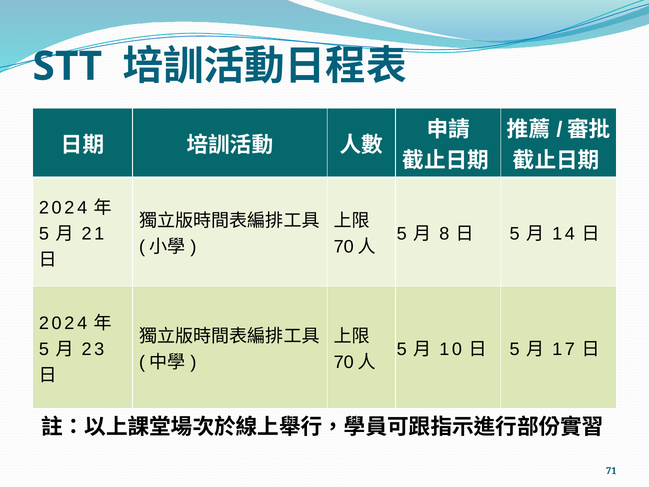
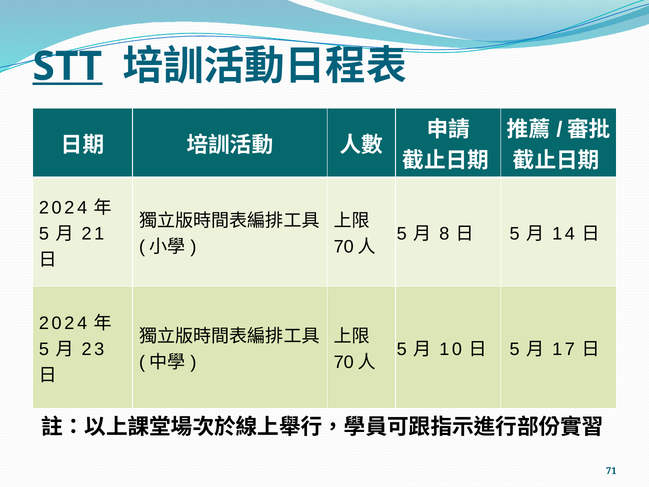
STT underline: none -> present
